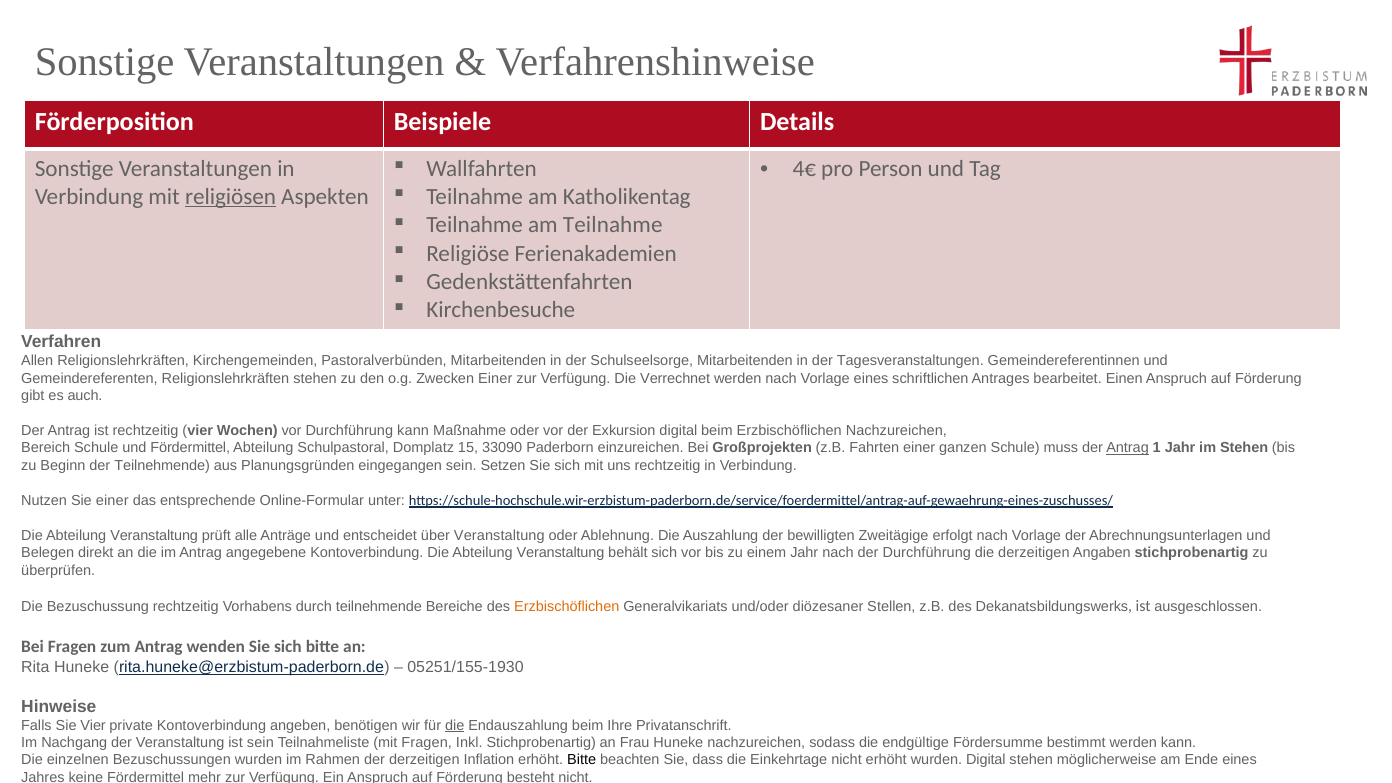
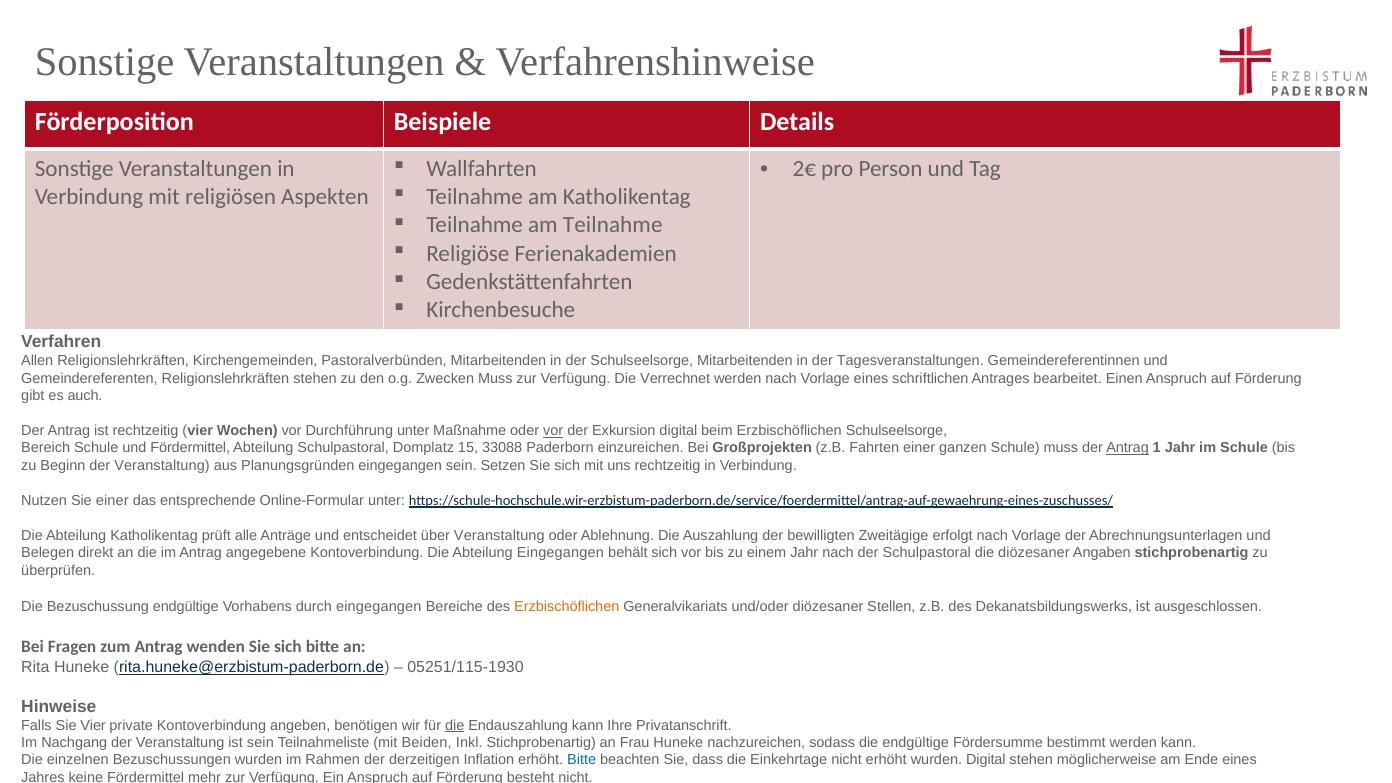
4€: 4€ -> 2€
religiösen underline: present -> none
Zwecken Einer: Einer -> Muss
Durchführung kann: kann -> unter
vor at (553, 431) underline: none -> present
Erzbischöflichen Nachzureichen: Nachzureichen -> Schulseelsorge
33090: 33090 -> 33088
im Stehen: Stehen -> Schule
Beginn der Teilnehmende: Teilnehmende -> Veranstaltung
Veranstaltung at (154, 535): Veranstaltung -> Katholikentag
Kontoverbindung Die Abteilung Veranstaltung: Veranstaltung -> Eingegangen
der Durchführung: Durchführung -> Schulpastoral
die derzeitigen: derzeitigen -> diözesaner
Bezuschussung rechtzeitig: rechtzeitig -> endgültige
durch teilnehmende: teilnehmende -> eingegangen
05251/155-1930: 05251/155-1930 -> 05251/115-1930
Endauszahlung beim: beim -> kann
mit Fragen: Fragen -> Beiden
Bitte at (582, 760) colour: black -> blue
